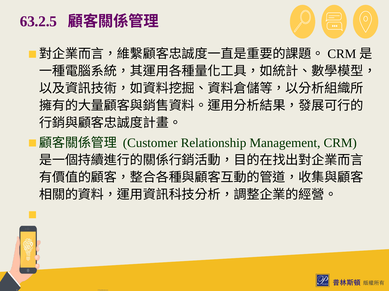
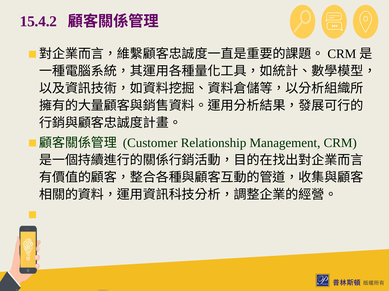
63.2.5: 63.2.5 -> 15.4.2
